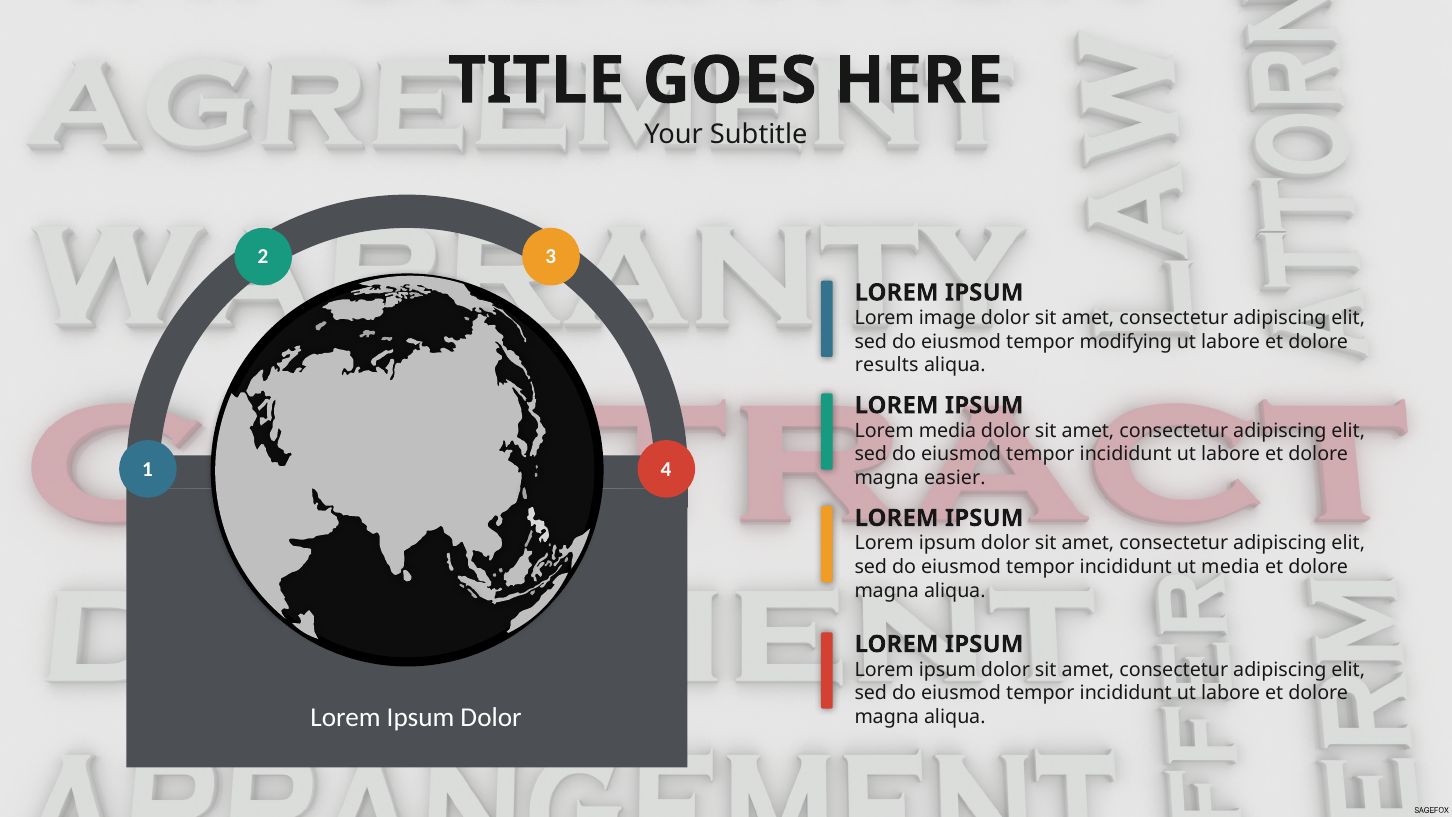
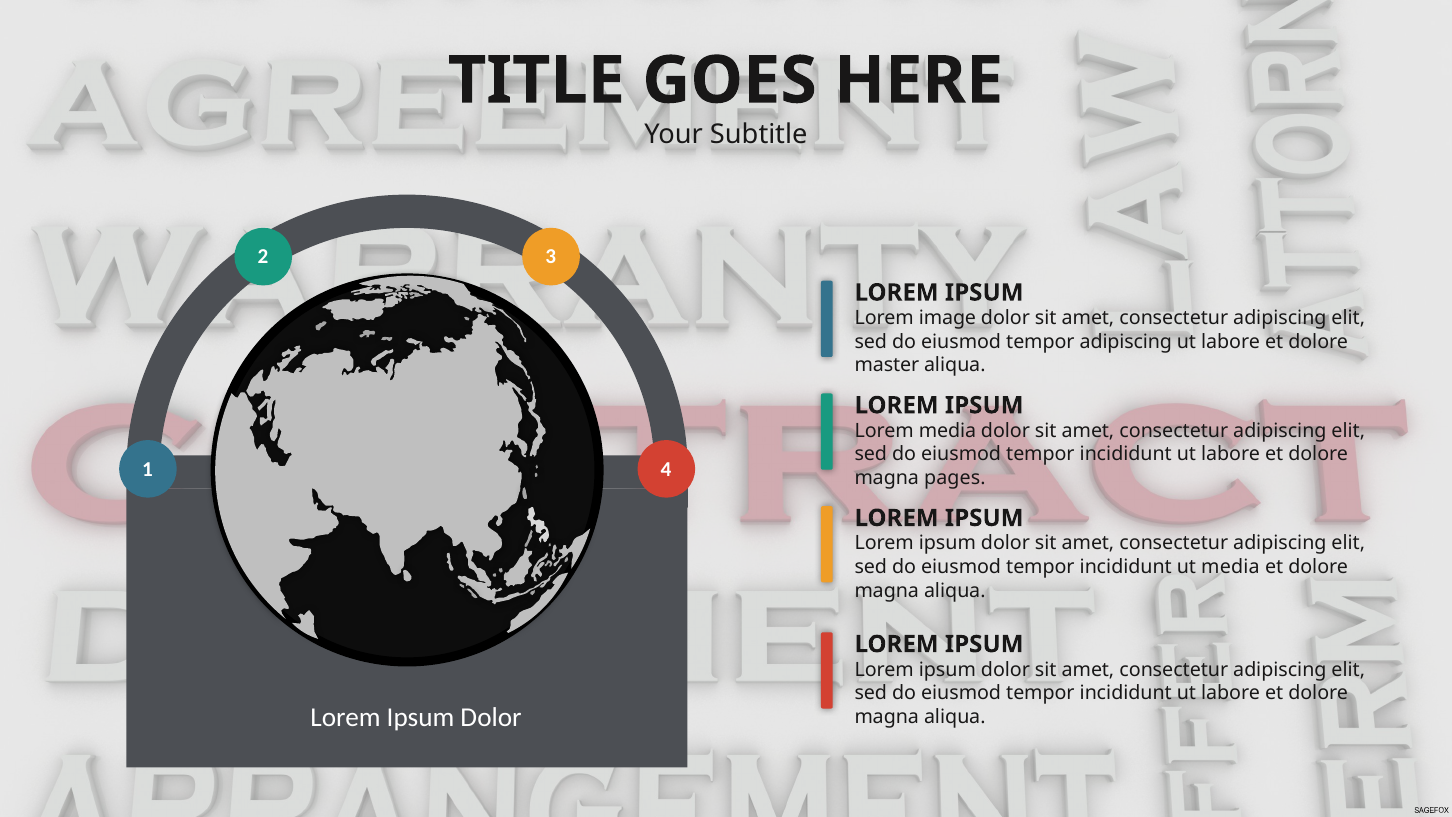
tempor modifying: modifying -> adipiscing
results: results -> master
easier: easier -> pages
